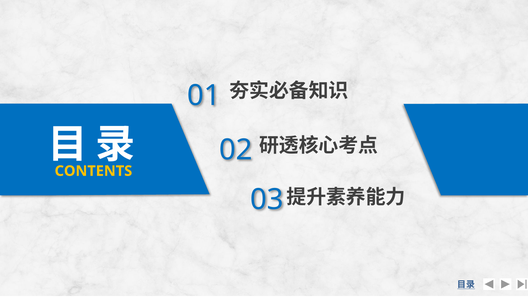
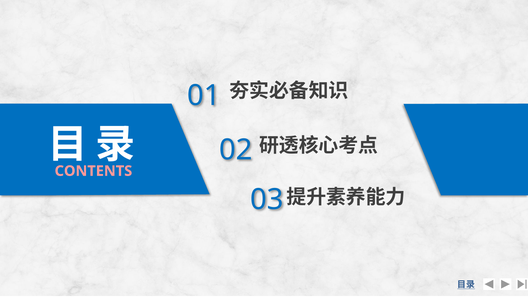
CONTENTS colour: yellow -> pink
